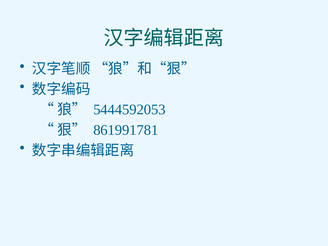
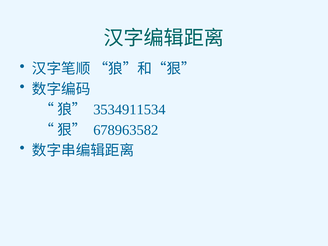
5444592053: 5444592053 -> 3534911534
861991781: 861991781 -> 678963582
